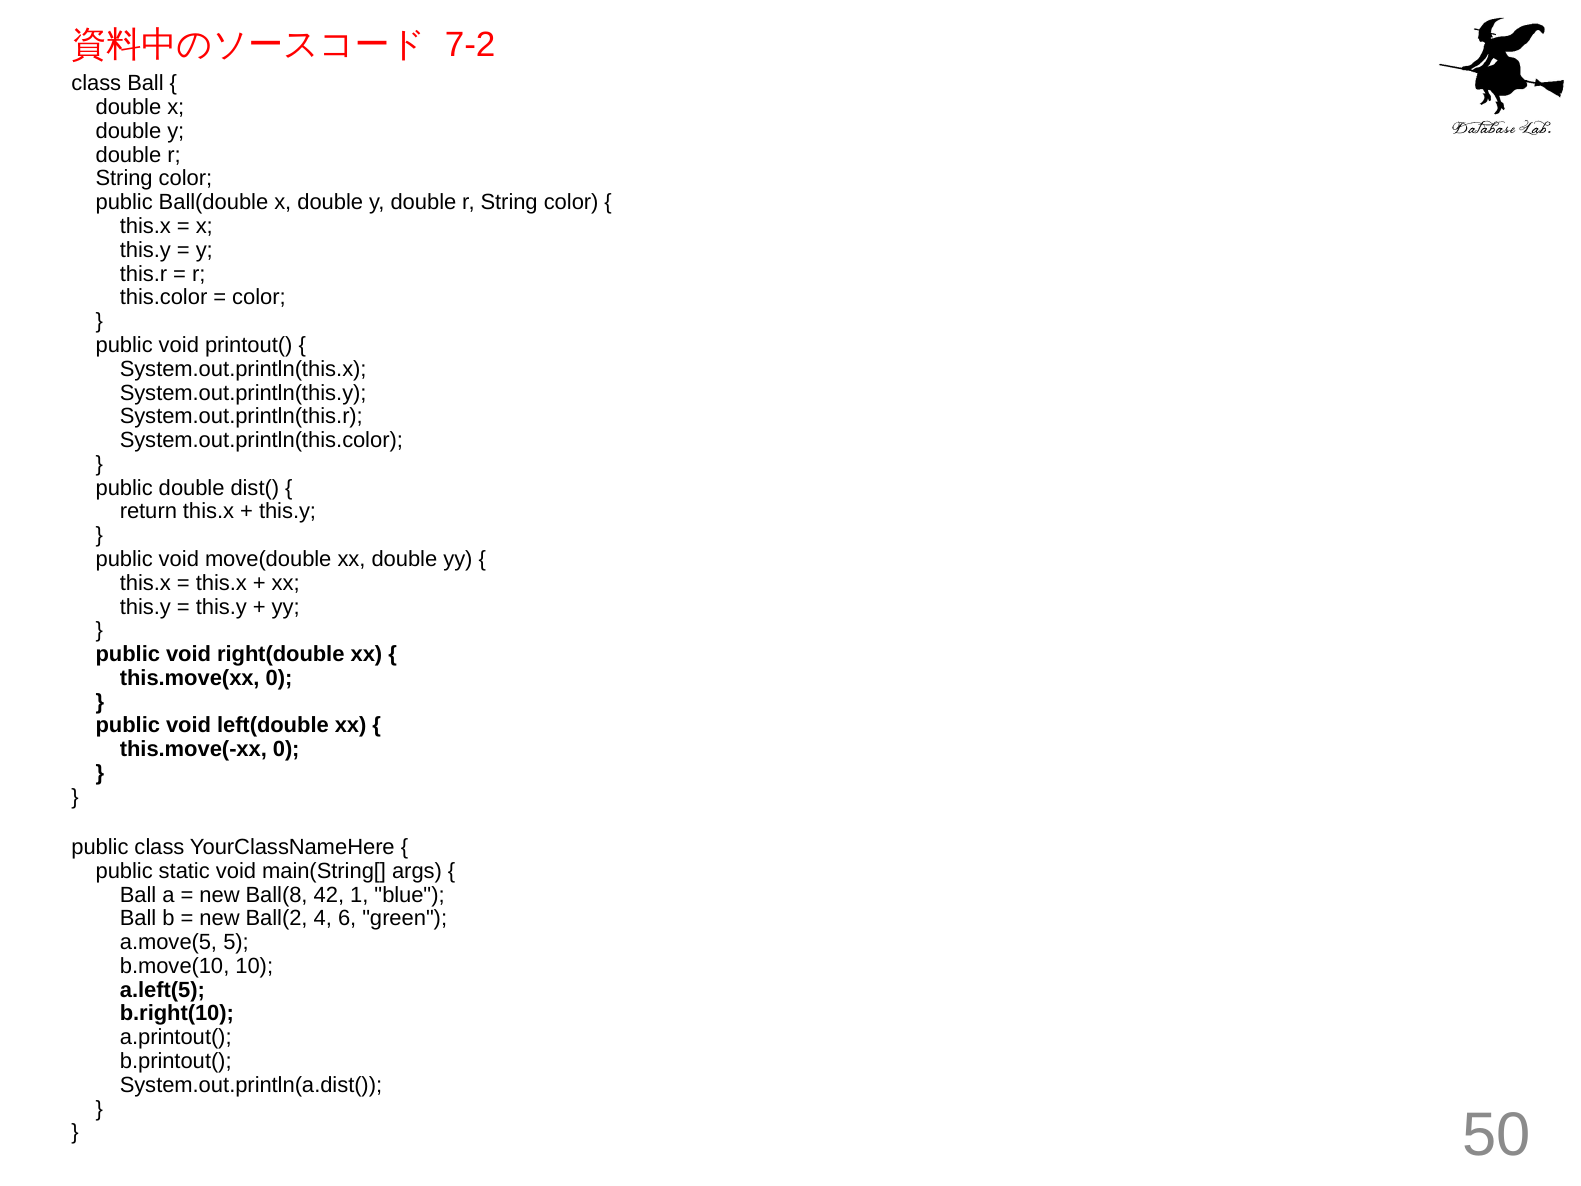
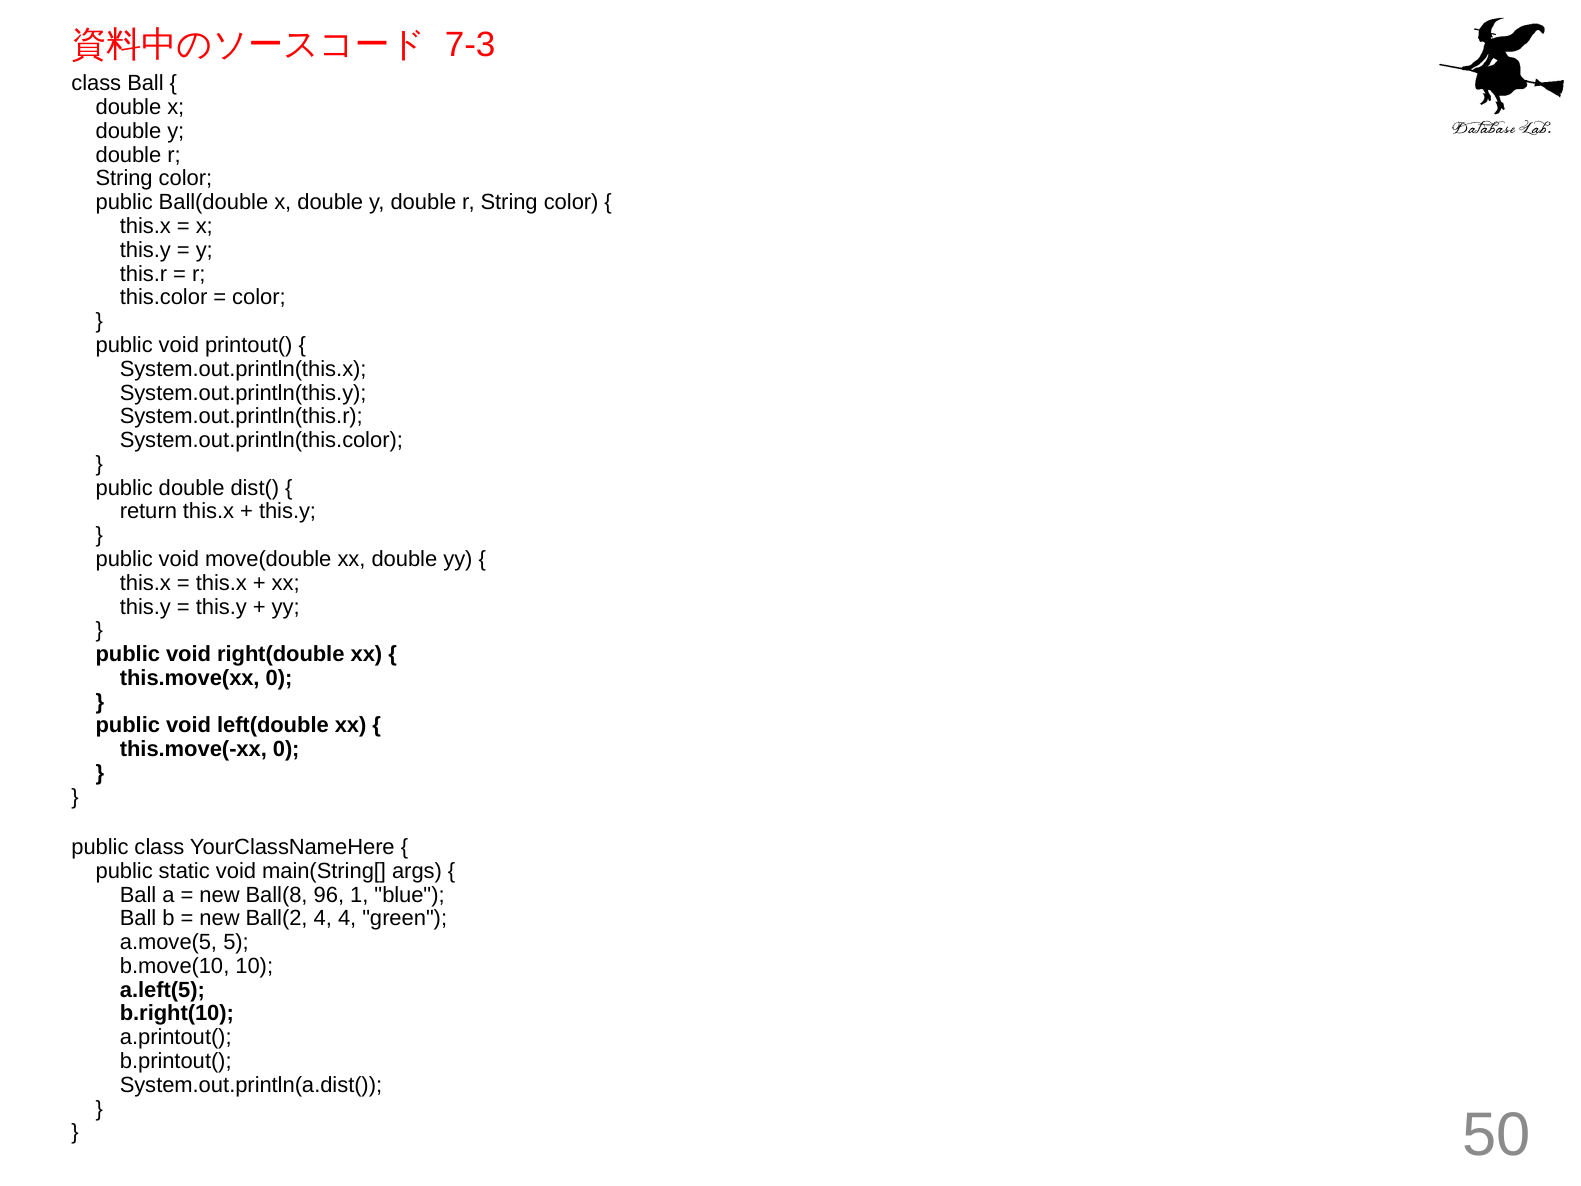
7-2: 7-2 -> 7-3
42: 42 -> 96
4 6: 6 -> 4
